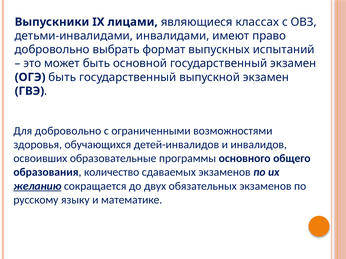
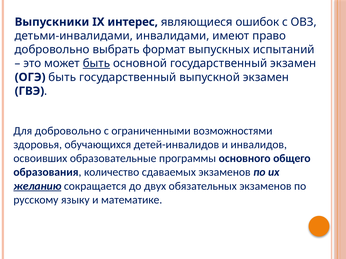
лицами: лицами -> интерес
классах: классах -> ошибок
быть at (96, 64) underline: none -> present
